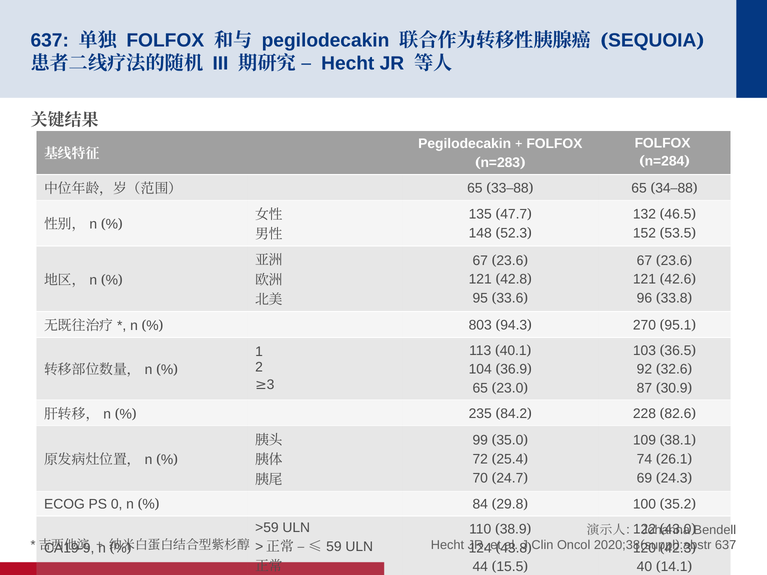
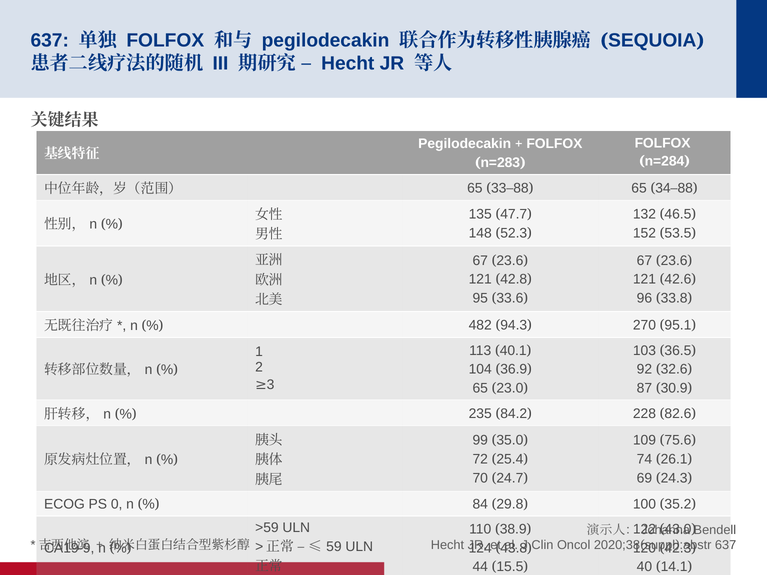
803: 803 -> 482
38.1: 38.1 -> 75.6
